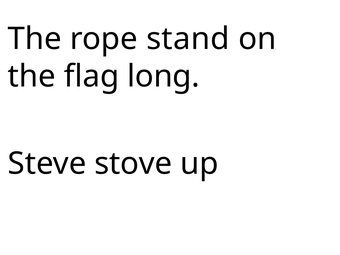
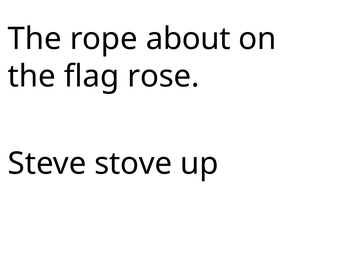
stand: stand -> about
long: long -> rose
